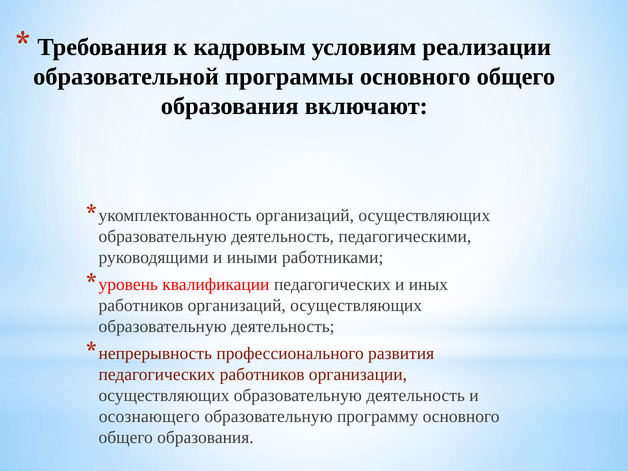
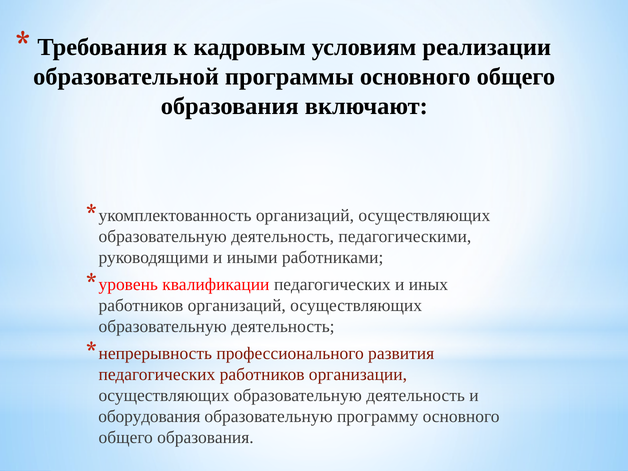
осознающего: осознающего -> оборудования
